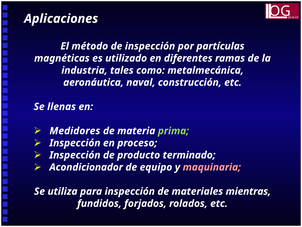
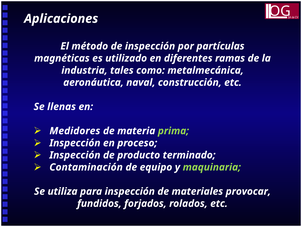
Acondicionador: Acondicionador -> Contaminación
maquinaria colour: pink -> light green
mientras: mientras -> provocar
